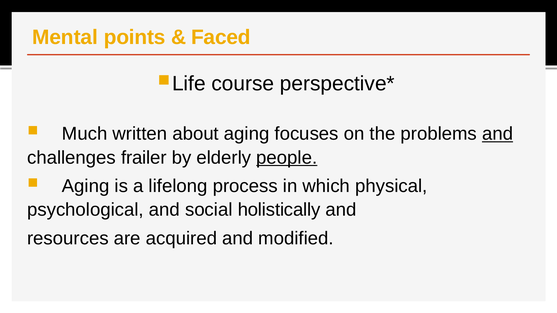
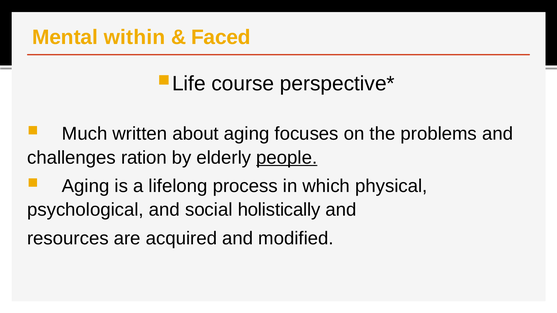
points: points -> within
and at (498, 134) underline: present -> none
frailer: frailer -> ration
